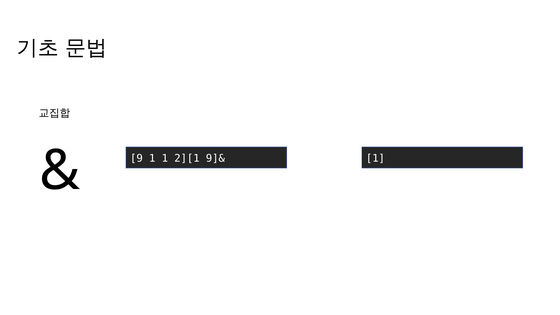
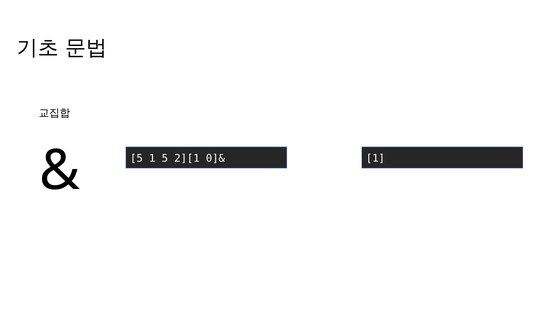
9 at (136, 158): 9 -> 5
1 1: 1 -> 5
9]&: 9]& -> 0]&
